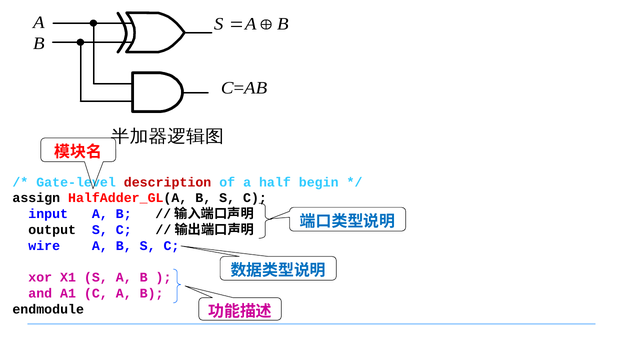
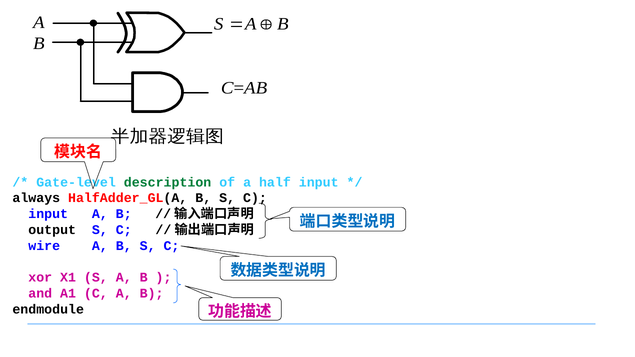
description colour: red -> green
half begin: begin -> input
assign: assign -> always
